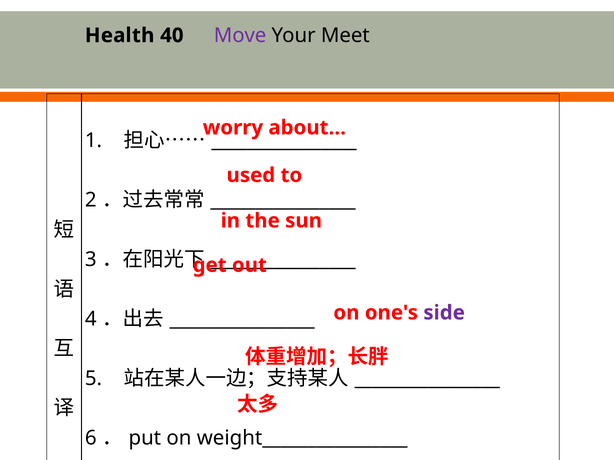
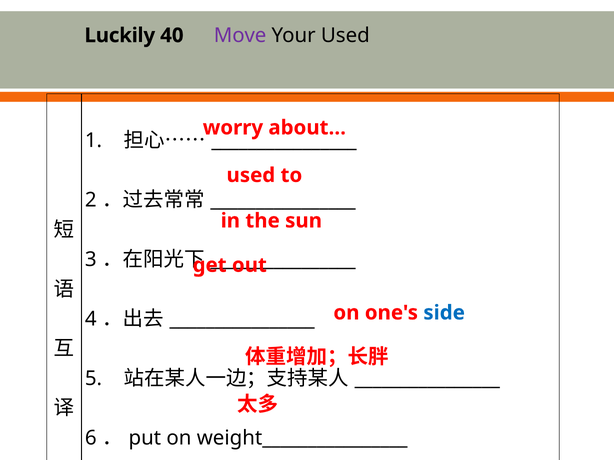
Health: Health -> Luckily
Your Meet: Meet -> Used
side colour: purple -> blue
